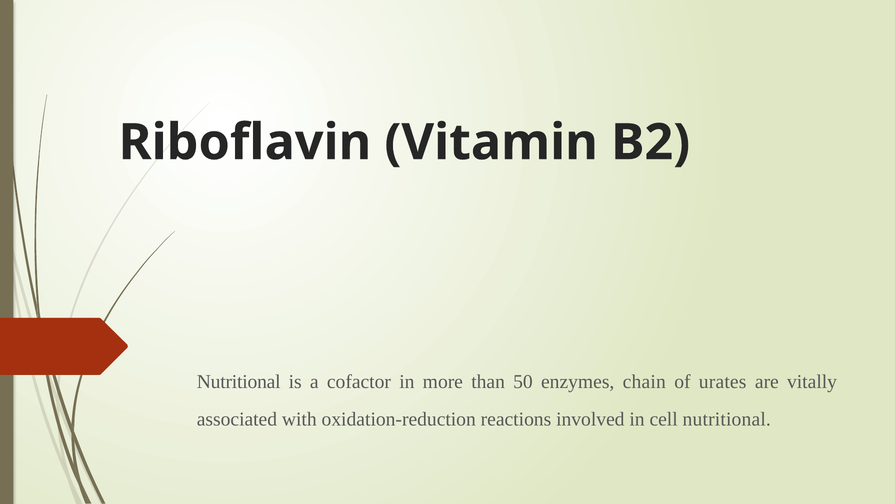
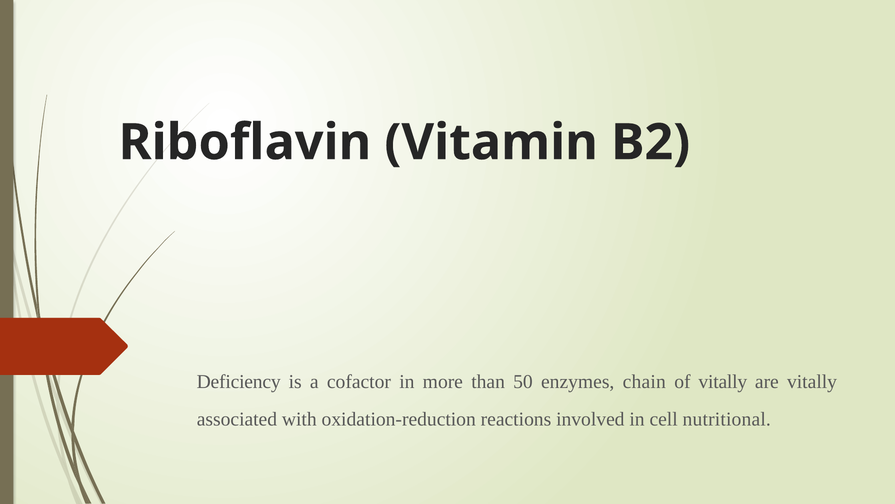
Nutritional at (239, 381): Nutritional -> Deficiency
of urates: urates -> vitally
